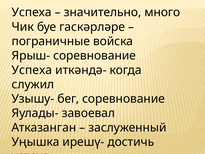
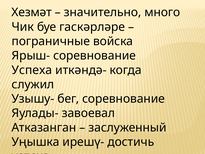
Успеха at (32, 12): Успеха -> Хезмәт
